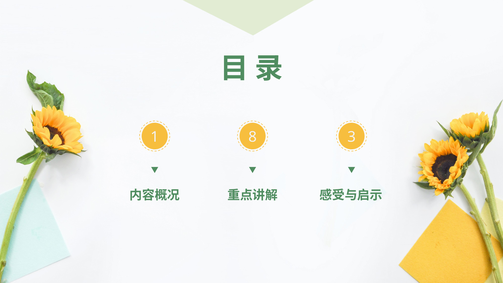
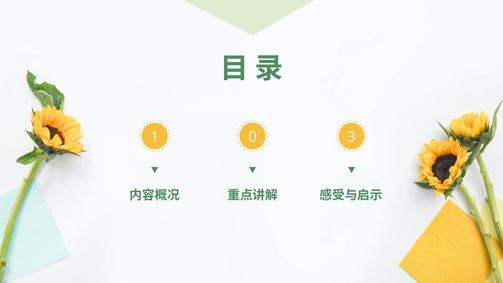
8: 8 -> 0
